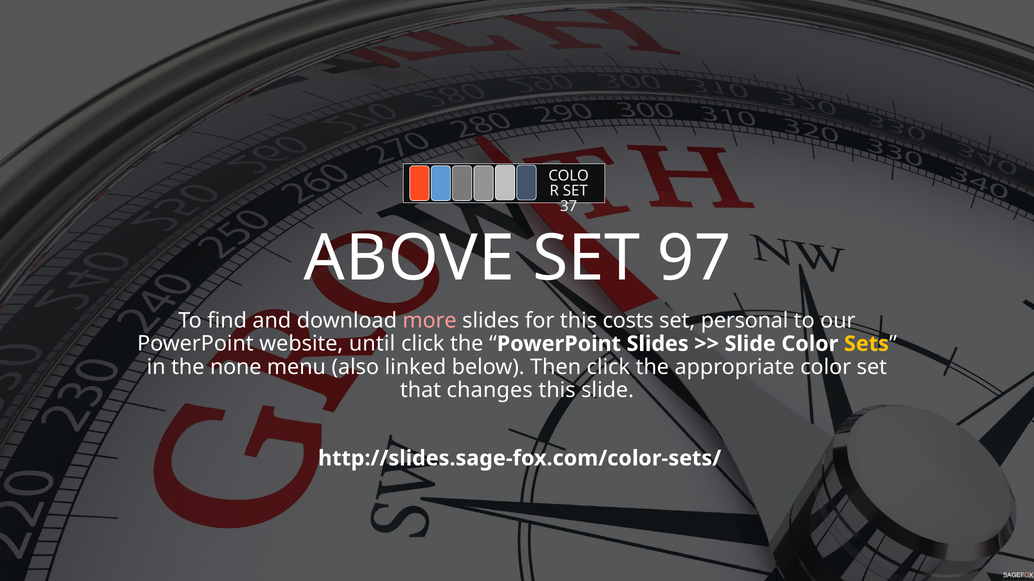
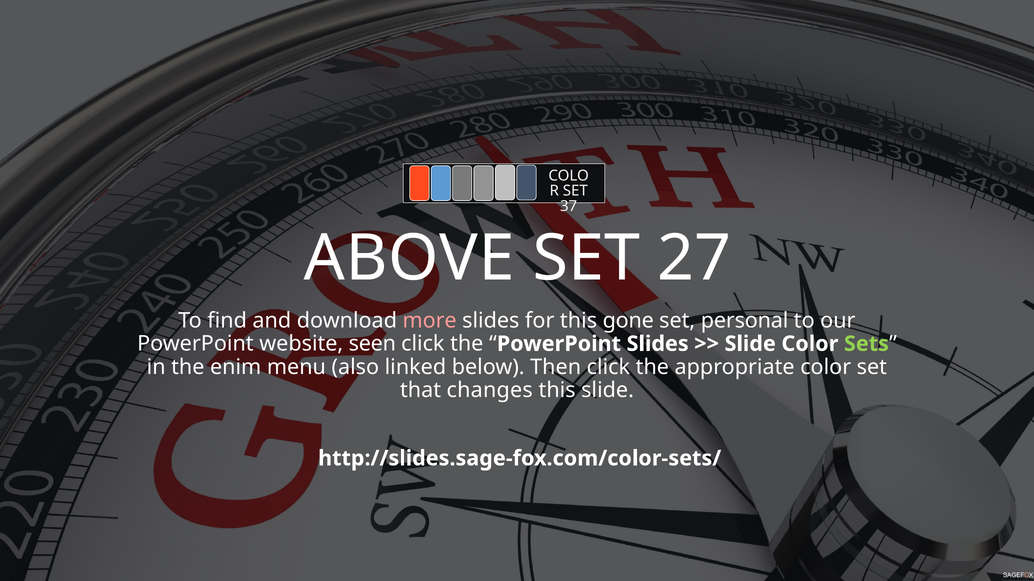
97: 97 -> 27
costs: costs -> gone
until: until -> seen
Sets colour: yellow -> light green
none: none -> enim
